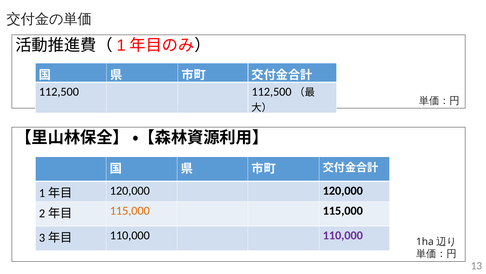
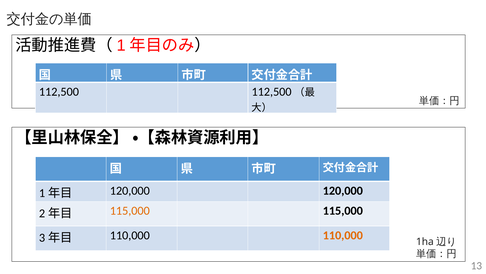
110,000 at (343, 235) colour: purple -> orange
